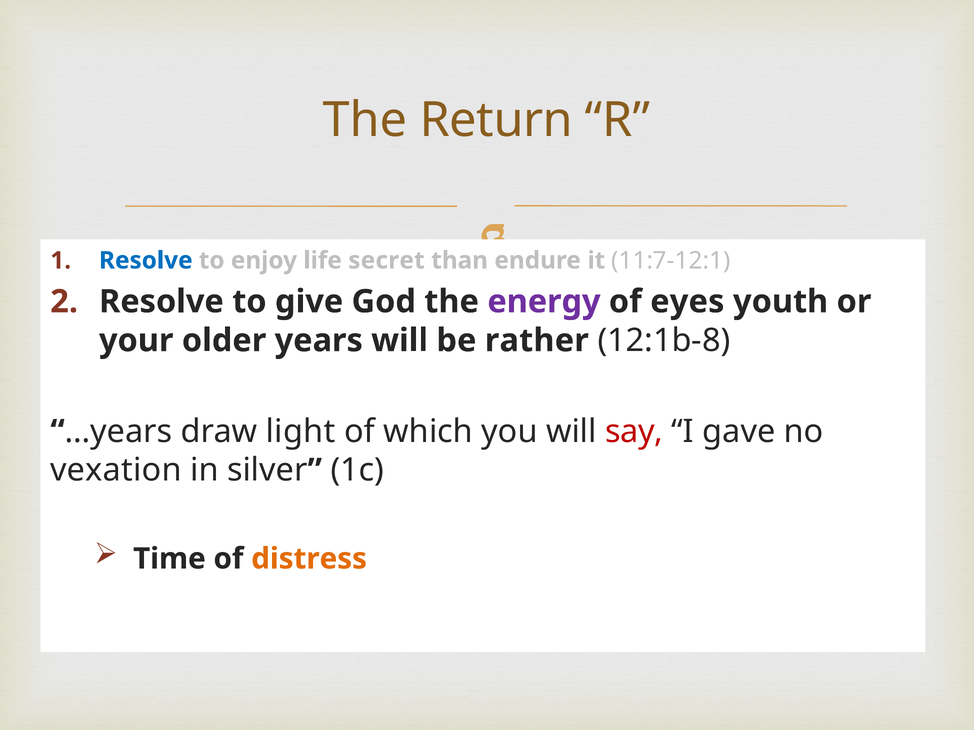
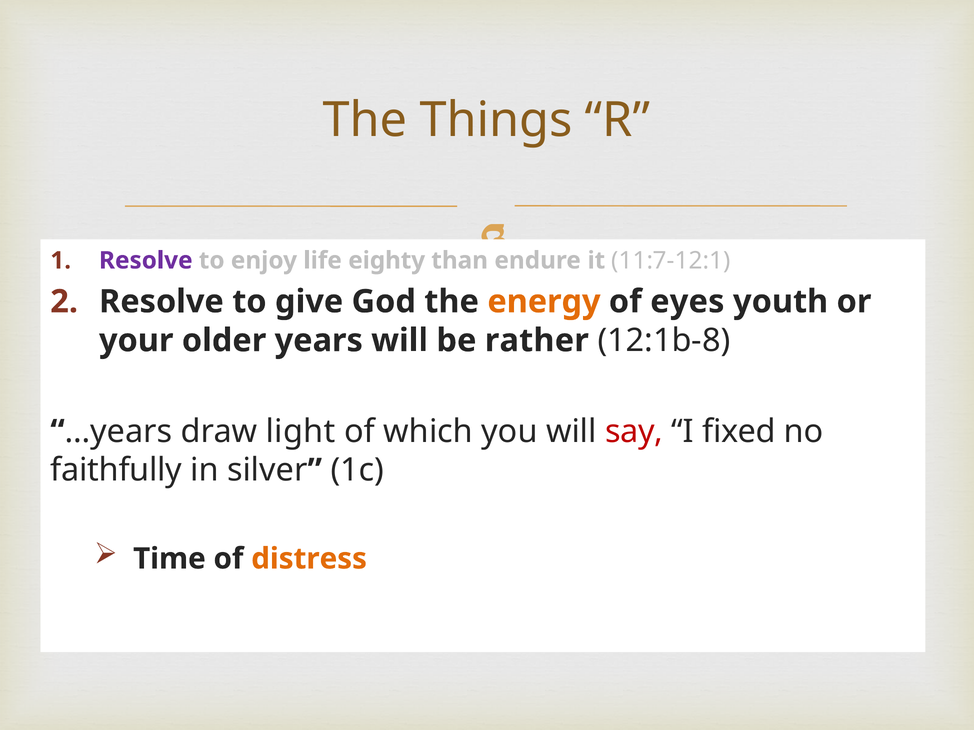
Return: Return -> Things
Resolve at (146, 261) colour: blue -> purple
secret: secret -> eighty
energy colour: purple -> orange
gave: gave -> fixed
vexation: vexation -> faithfully
